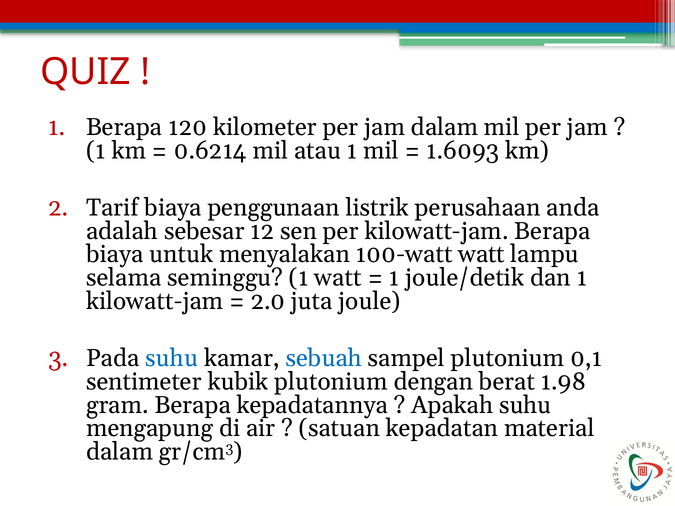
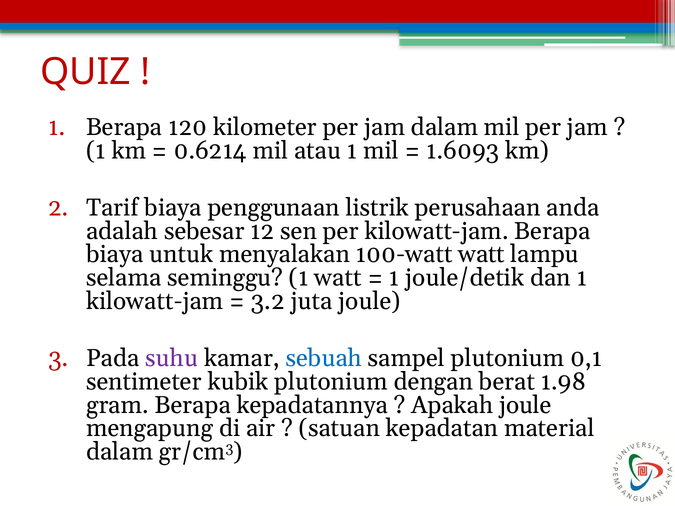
2.0: 2.0 -> 3.2
suhu at (172, 358) colour: blue -> purple
Apakah suhu: suhu -> joule
